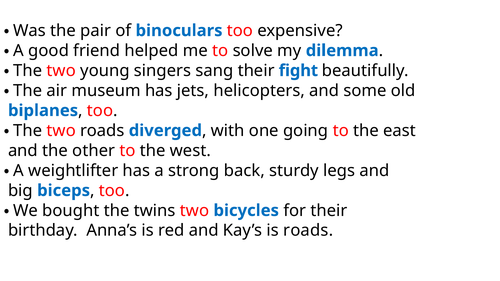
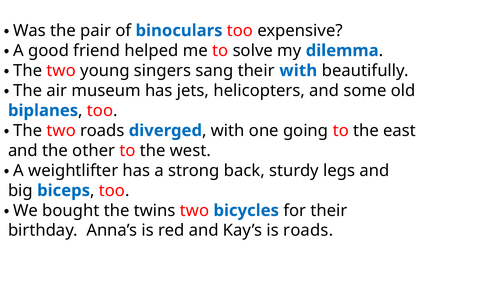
their fight: fight -> with
